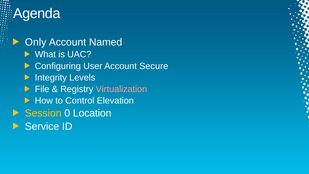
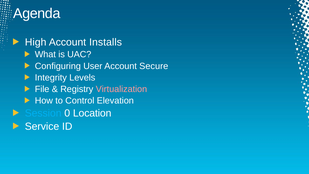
Only: Only -> High
Named: Named -> Installs
Session colour: yellow -> light blue
